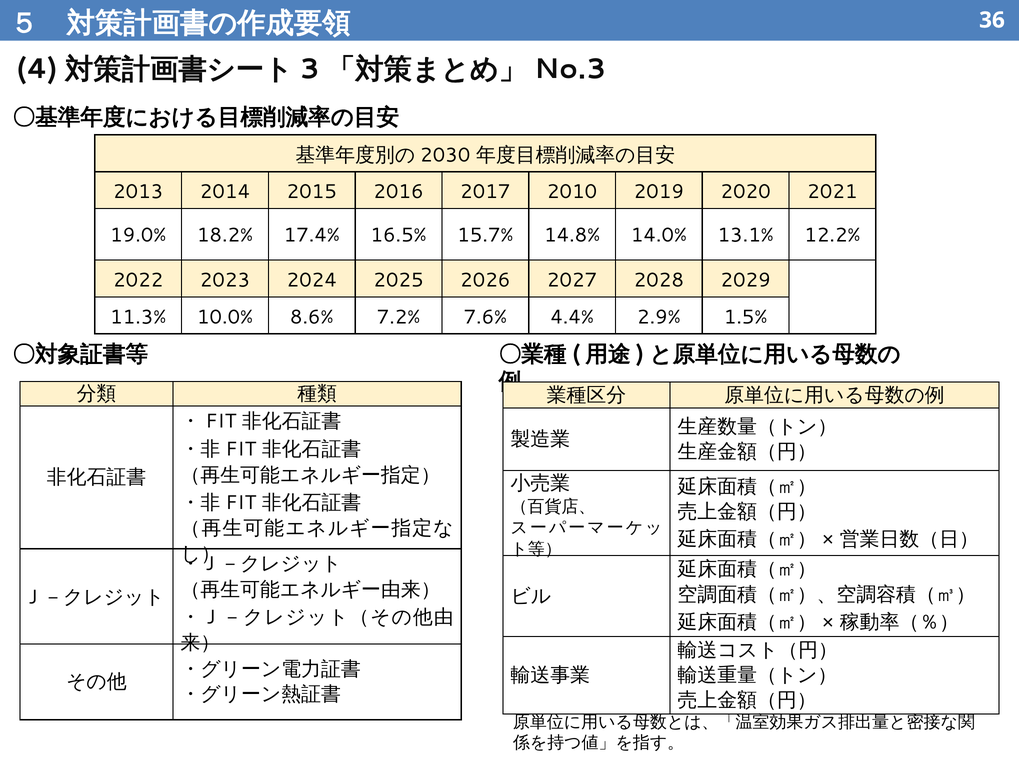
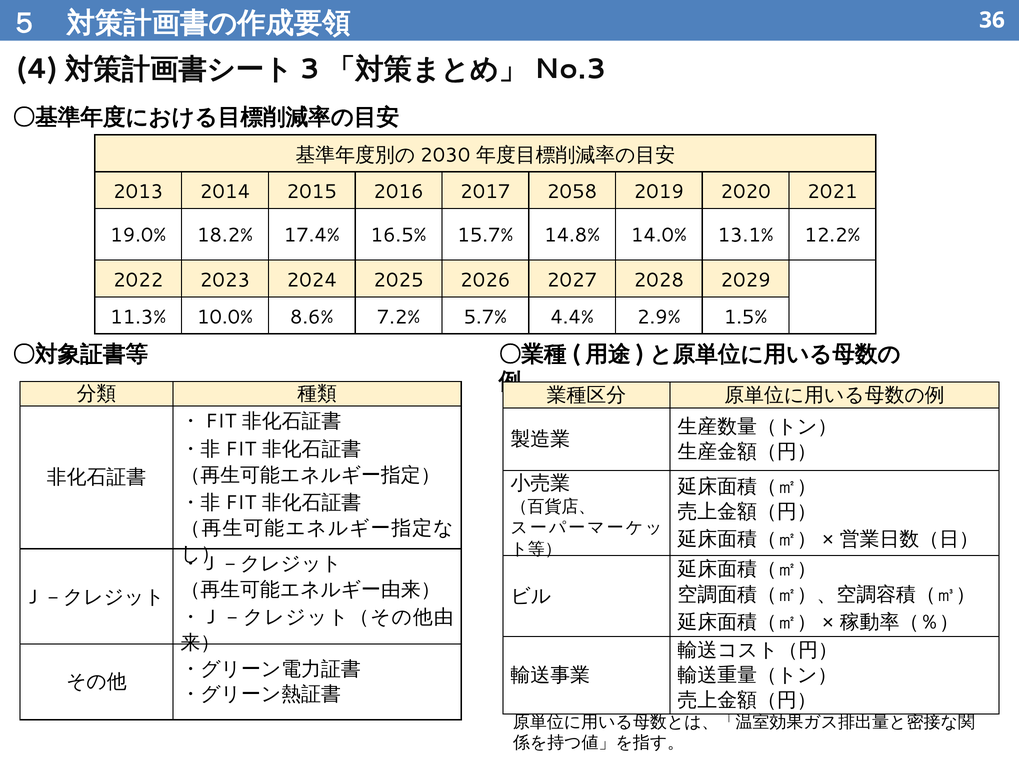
2010: 2010 -> 2058
7.6%: 7.6% -> 5.7%
